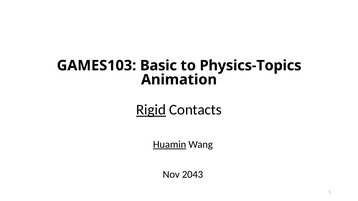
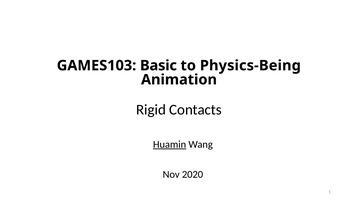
Physics-Topics: Physics-Topics -> Physics-Being
Rigid underline: present -> none
2043: 2043 -> 2020
